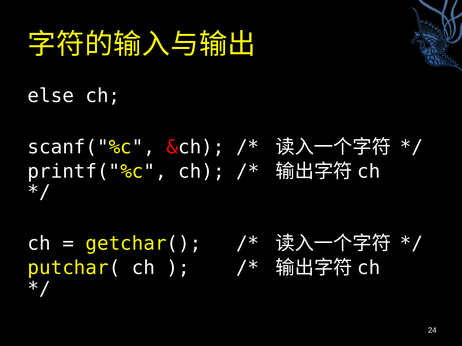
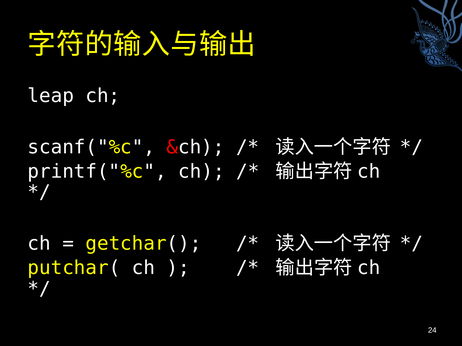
else: else -> leap
